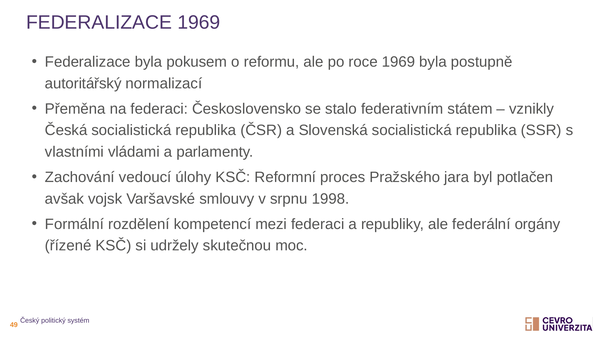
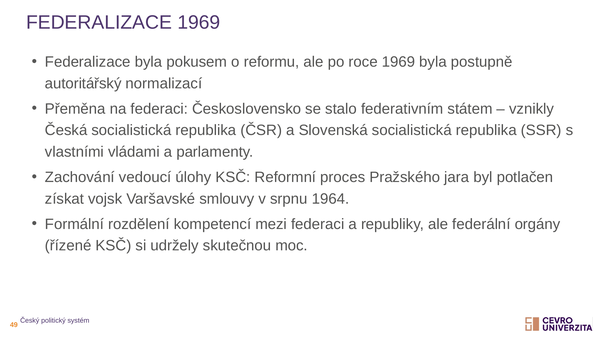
avšak: avšak -> získat
1998: 1998 -> 1964
